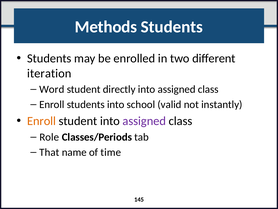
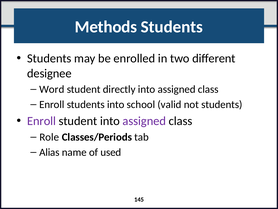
iteration: iteration -> designee
not instantly: instantly -> students
Enroll at (42, 121) colour: orange -> purple
That: That -> Alias
time: time -> used
